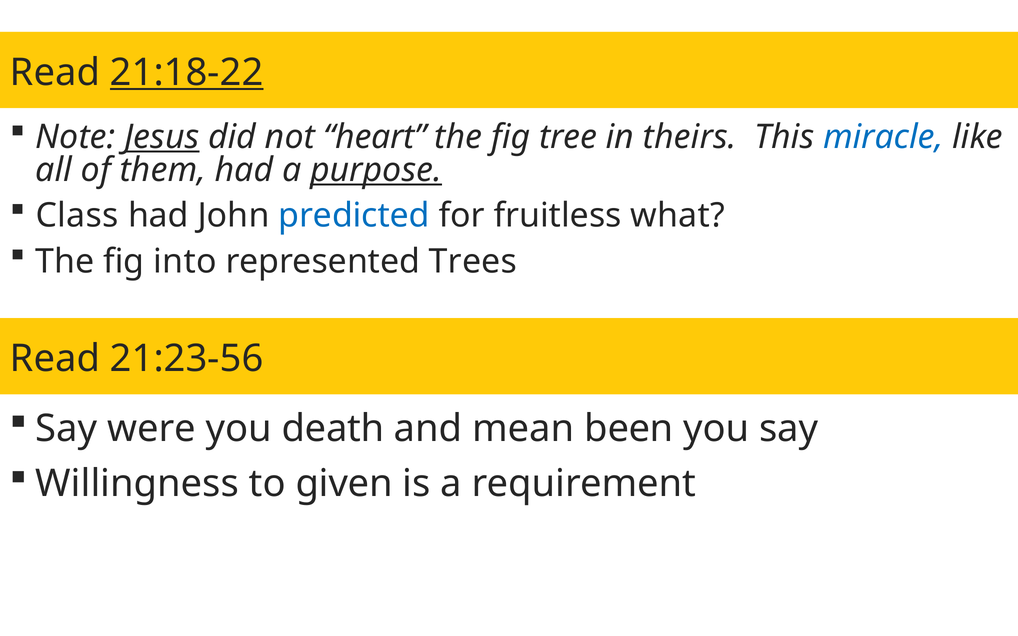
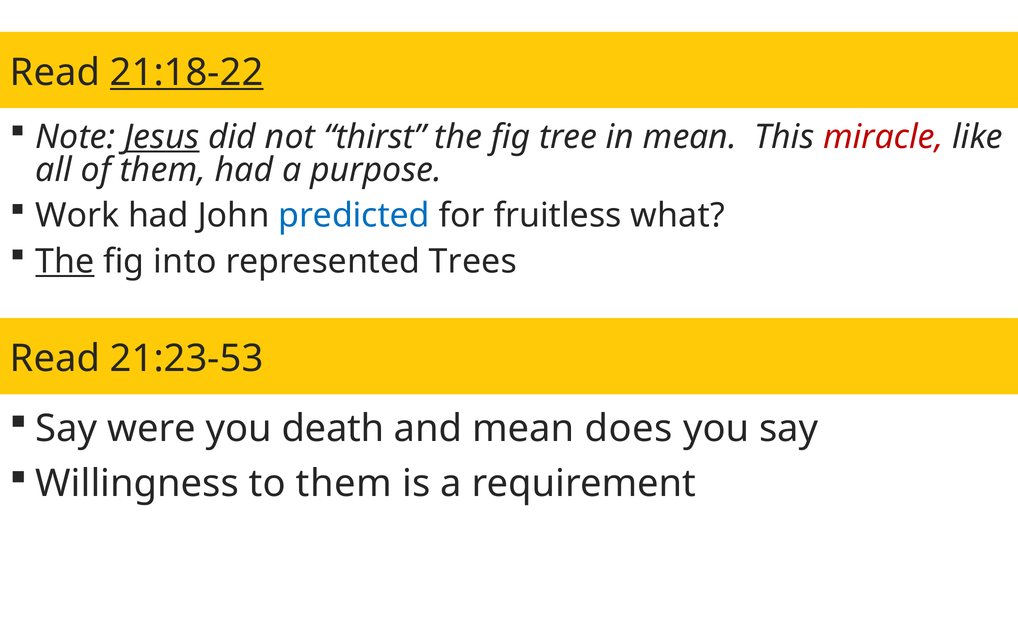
heart: heart -> thirst
in theirs: theirs -> mean
miracle colour: blue -> red
purpose underline: present -> none
Class: Class -> Work
The at (65, 261) underline: none -> present
21:23-56: 21:23-56 -> 21:23-53
been: been -> does
to given: given -> them
